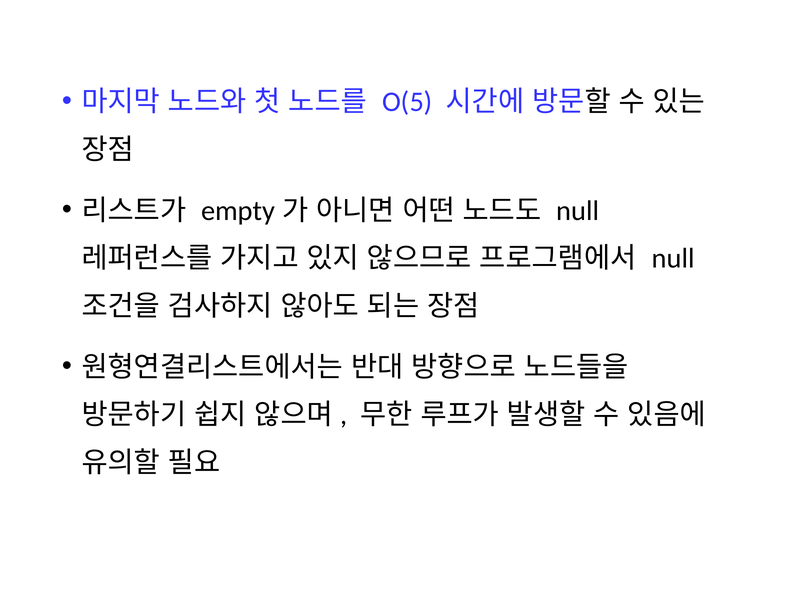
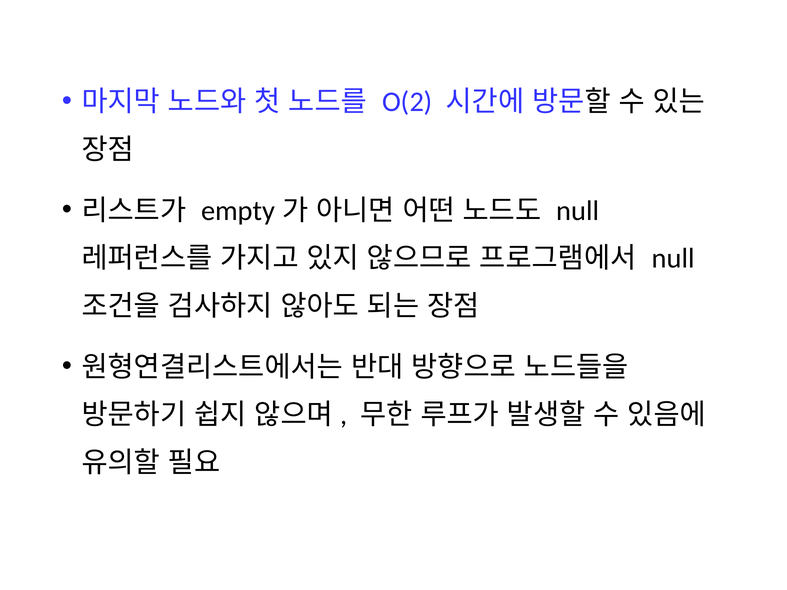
O(5: O(5 -> O(2
